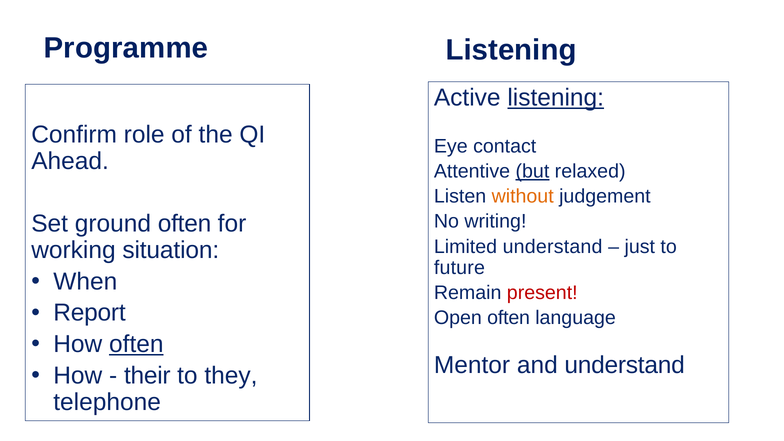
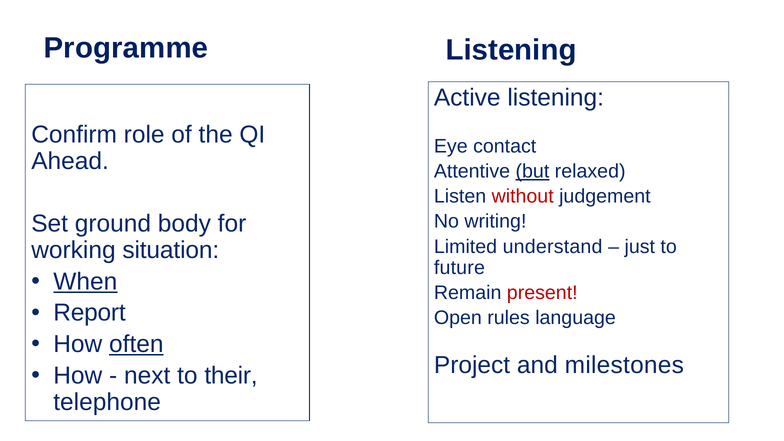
listening at (556, 98) underline: present -> none
without colour: orange -> red
ground often: often -> body
When underline: none -> present
Open often: often -> rules
Mentor: Mentor -> Project
and understand: understand -> milestones
their: their -> next
they: they -> their
